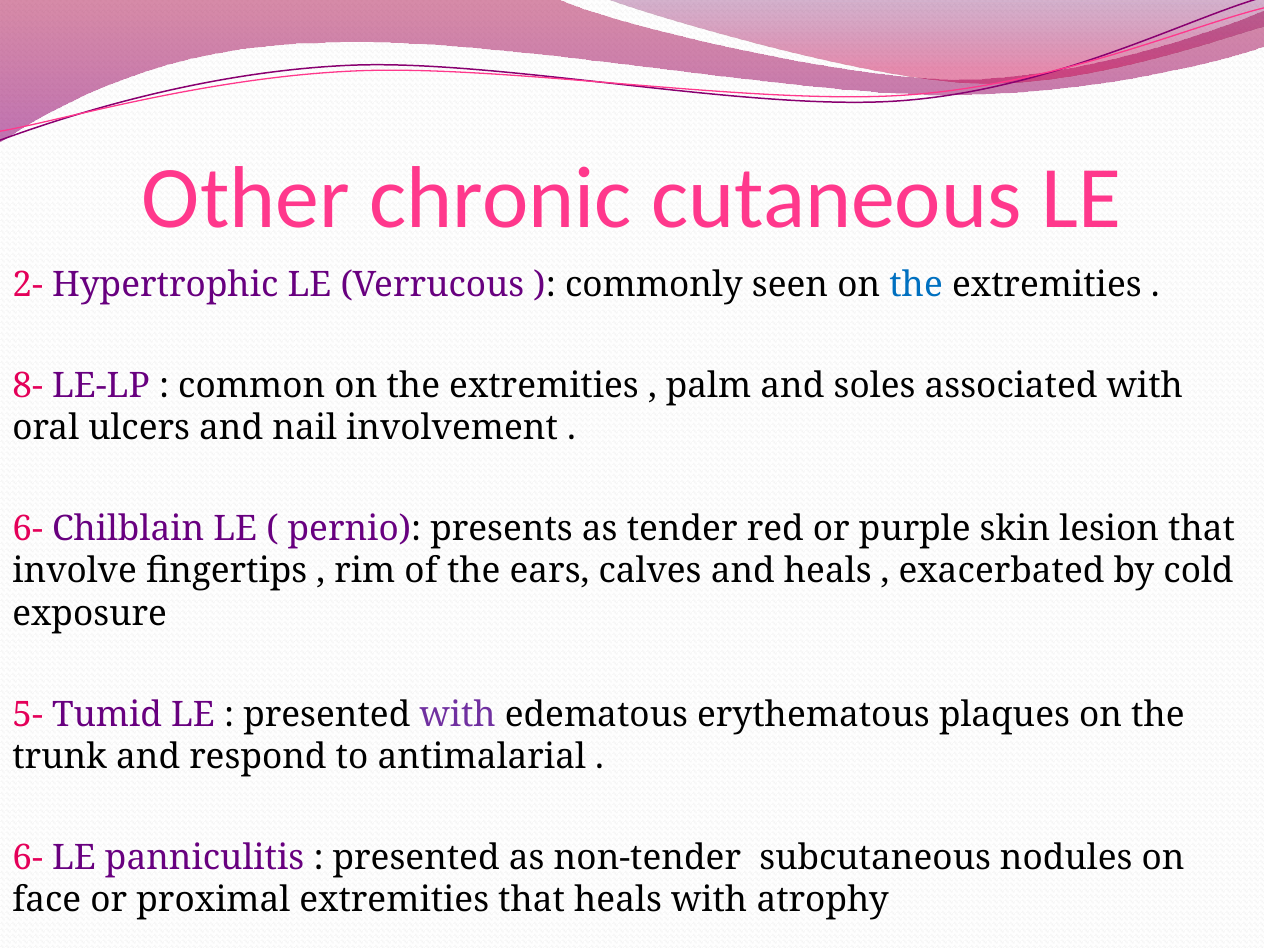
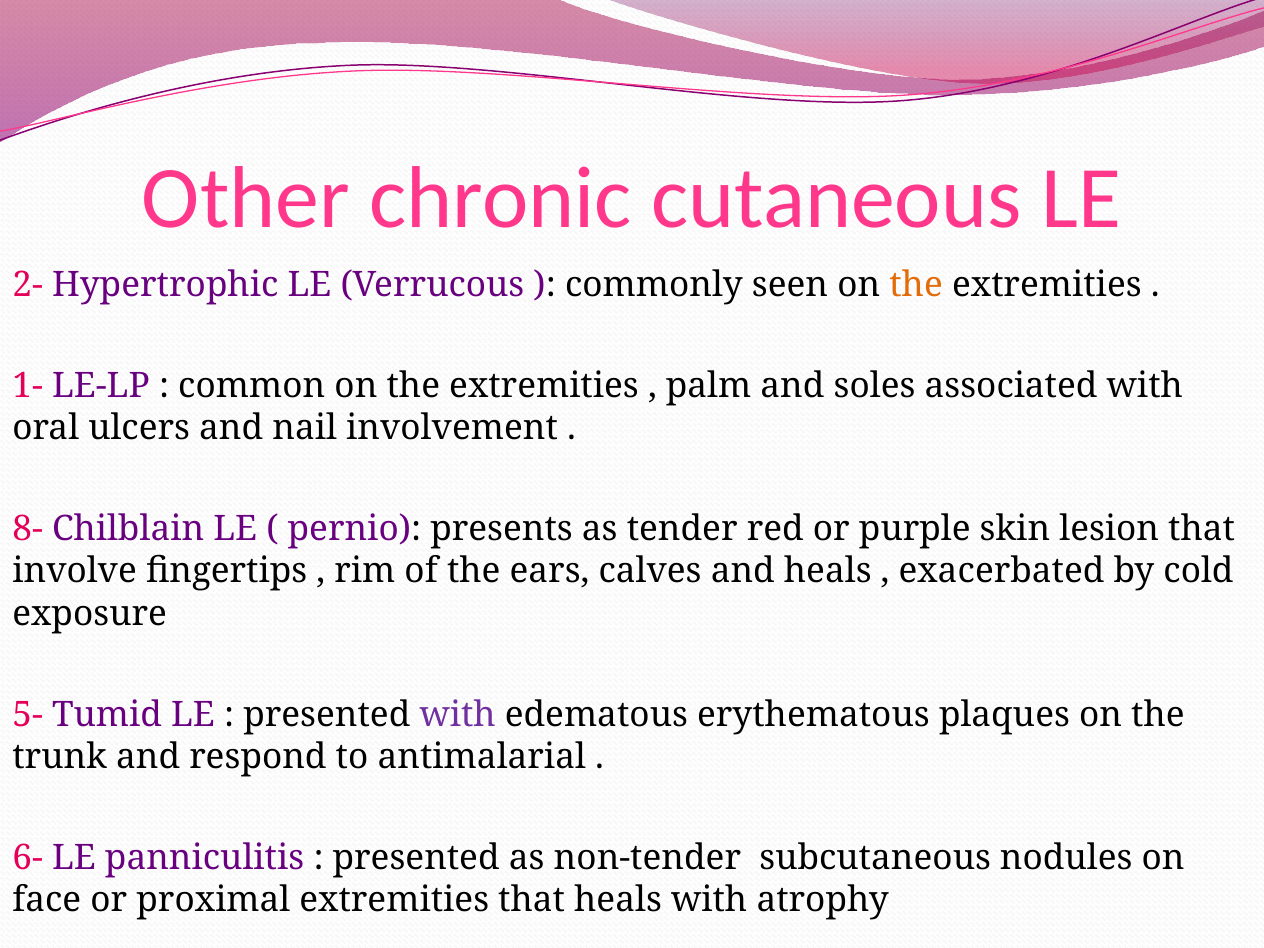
the at (916, 285) colour: blue -> orange
8-: 8- -> 1-
6- at (28, 529): 6- -> 8-
